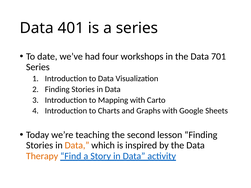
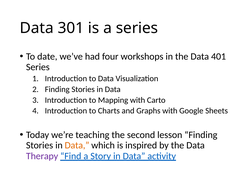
401: 401 -> 301
701: 701 -> 401
Therapy colour: orange -> purple
